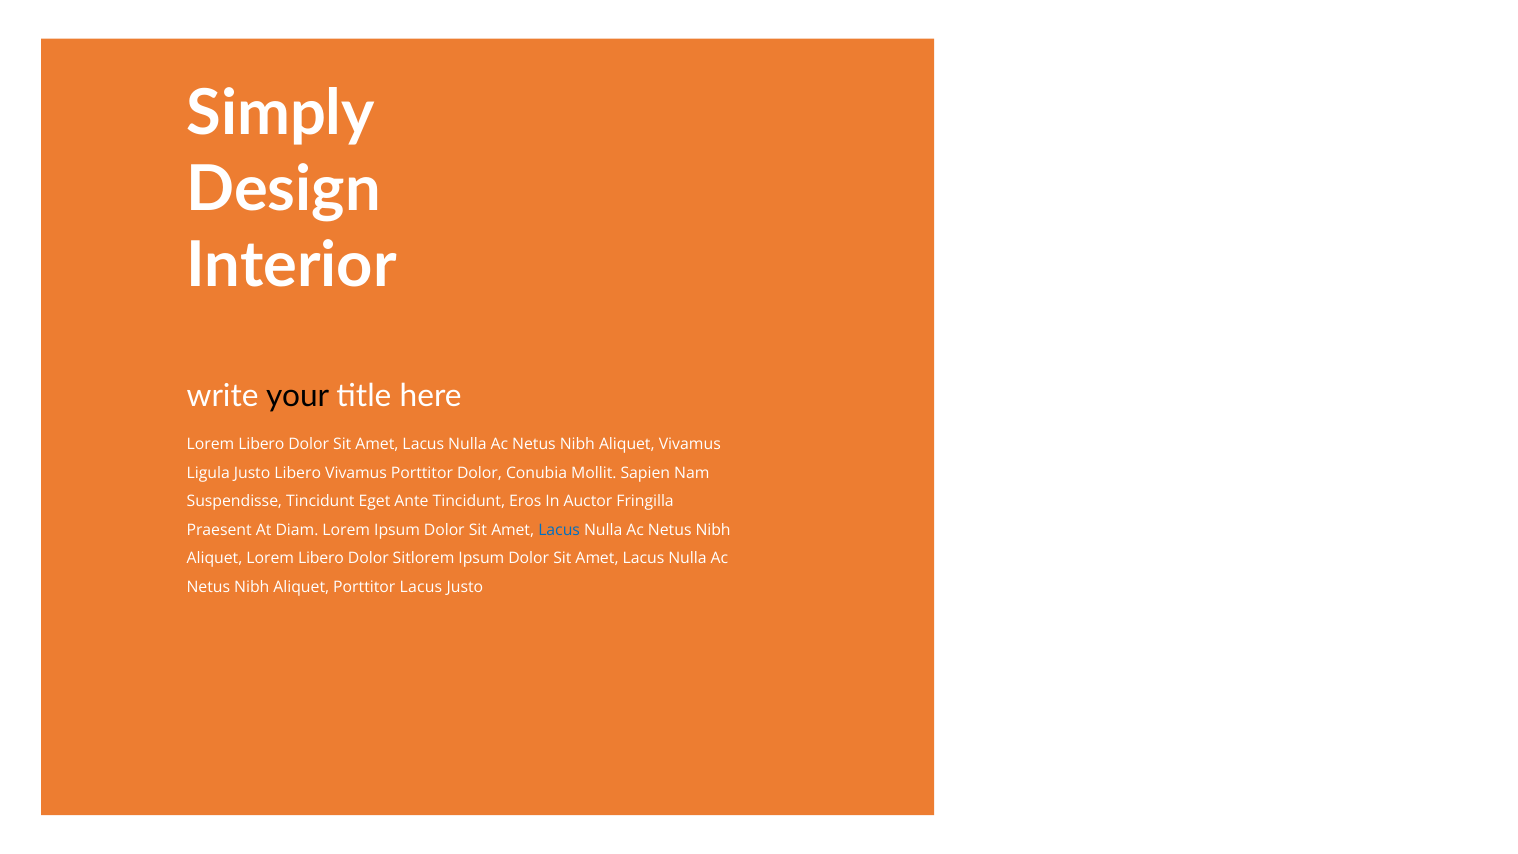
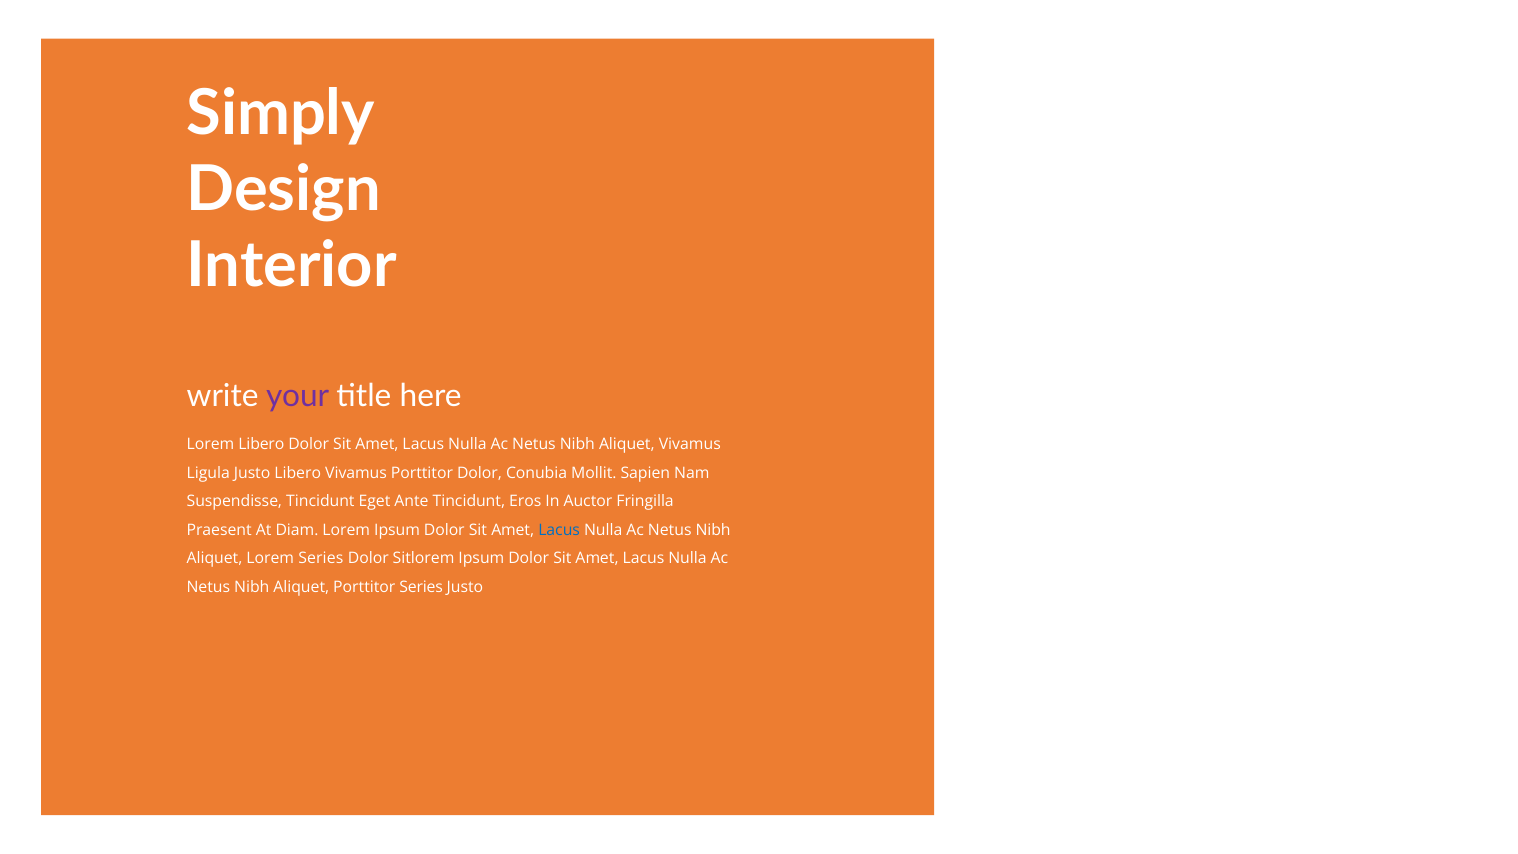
your colour: black -> purple
Aliquet Lorem Libero: Libero -> Series
Porttitor Lacus: Lacus -> Series
